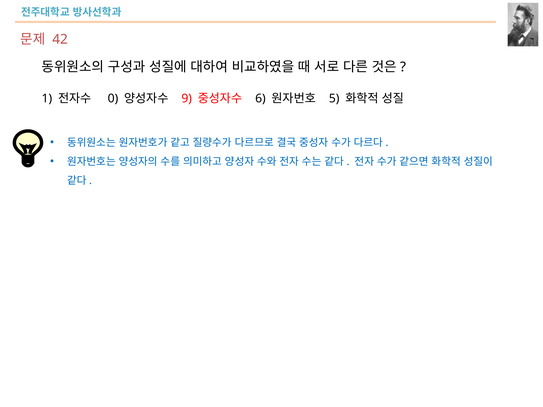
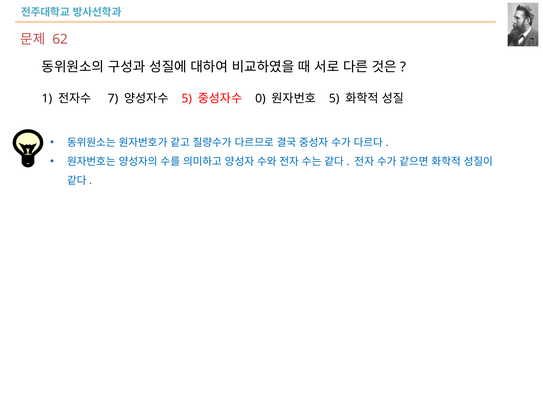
42: 42 -> 62
0: 0 -> 7
9 at (187, 99): 9 -> 5
6: 6 -> 0
